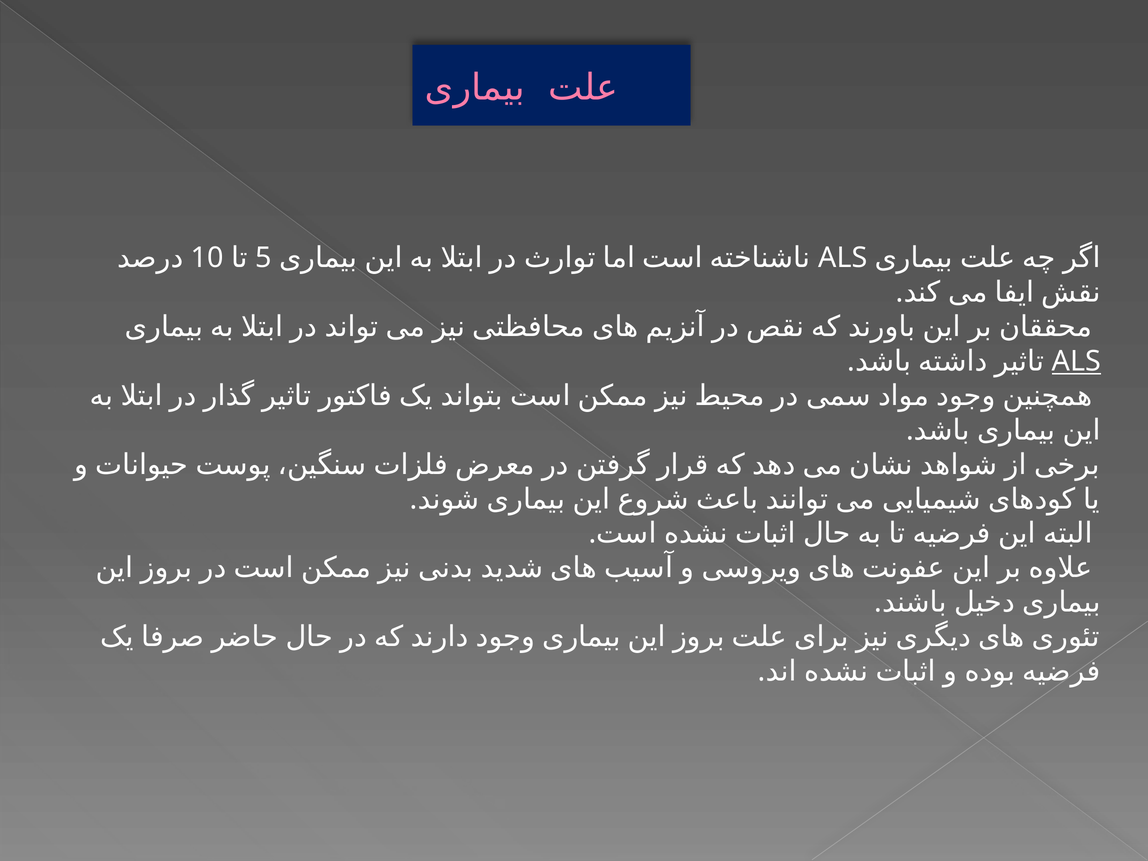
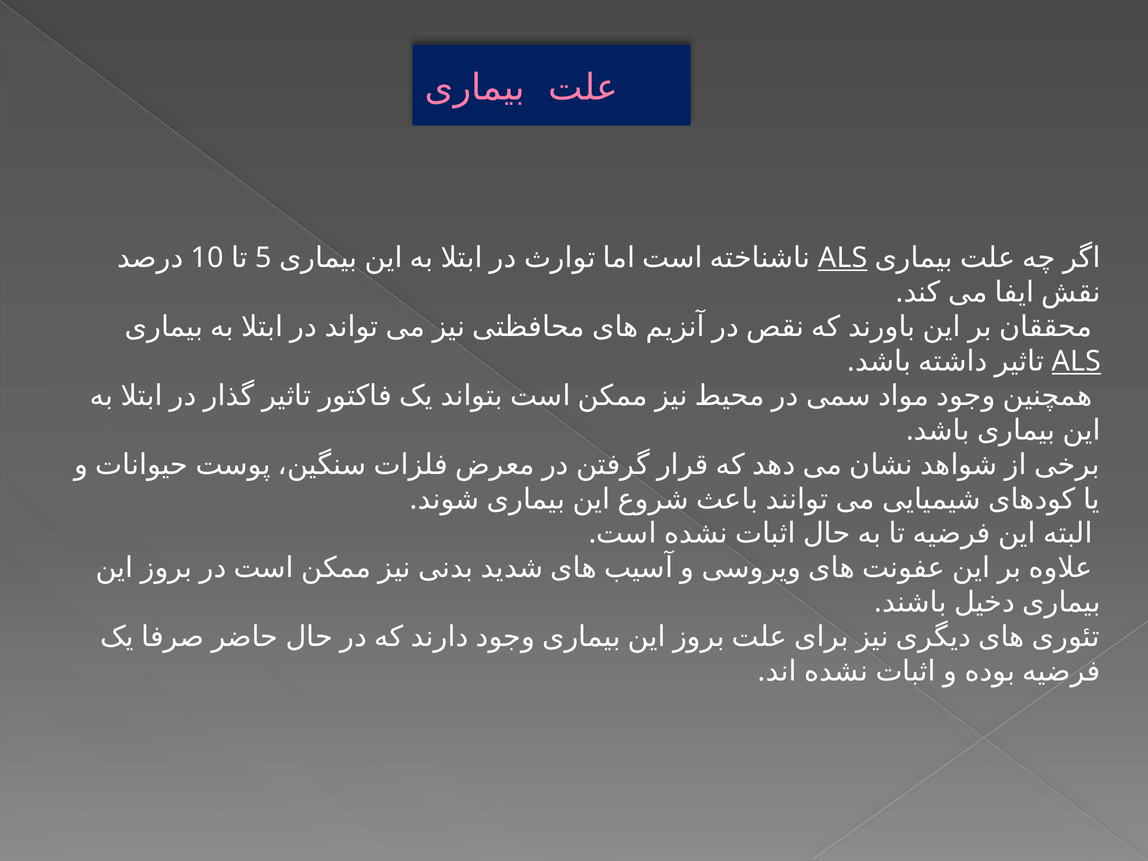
ALS at (843, 258) underline: none -> present
